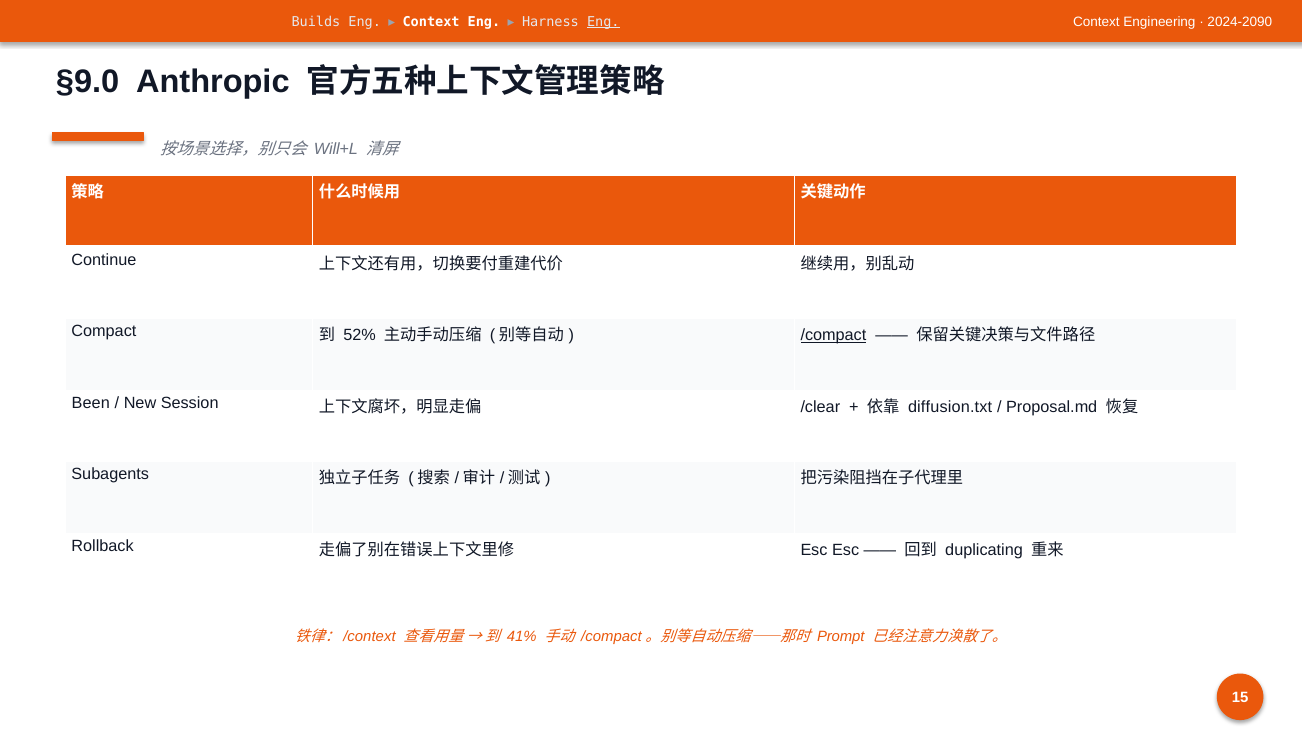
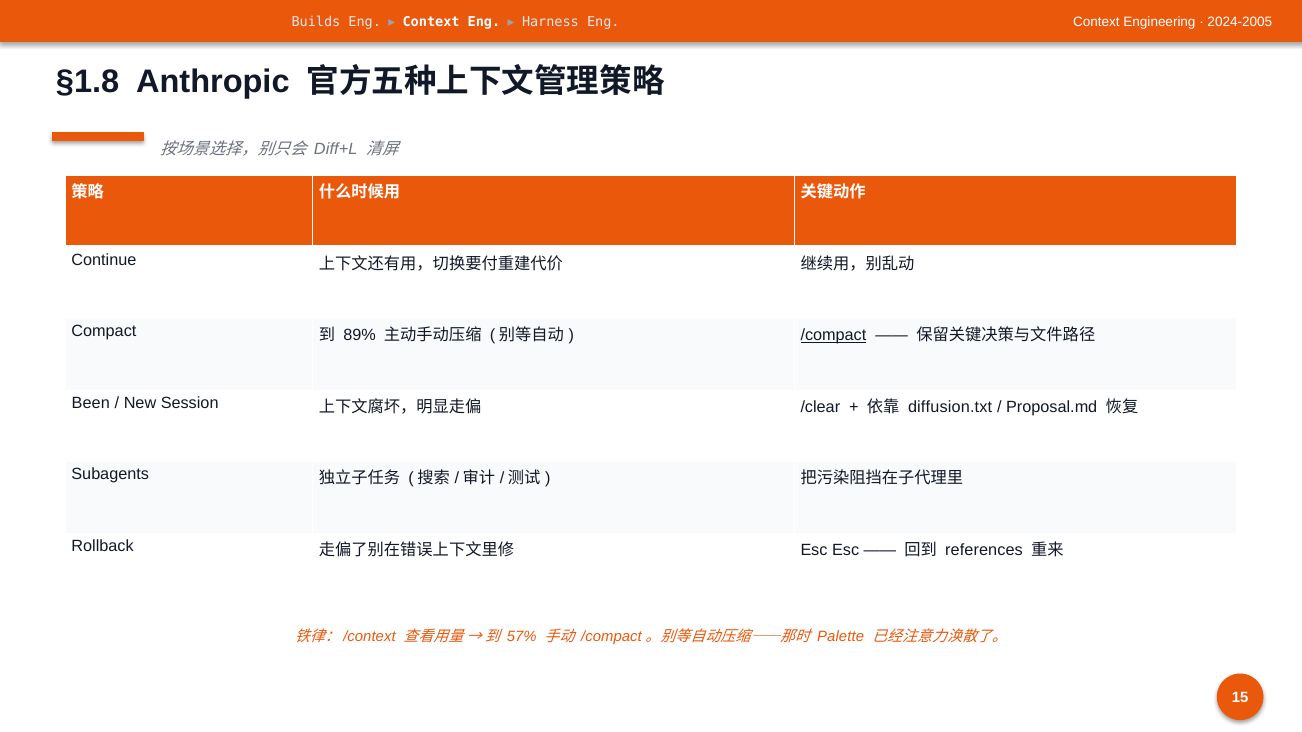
Eng at (603, 22) underline: present -> none
2024-2090: 2024-2090 -> 2024-2005
§9.0: §9.0 -> §1.8
Will+L: Will+L -> Diff+L
52%: 52% -> 89%
duplicating: duplicating -> references
41%: 41% -> 57%
Prompt: Prompt -> Palette
